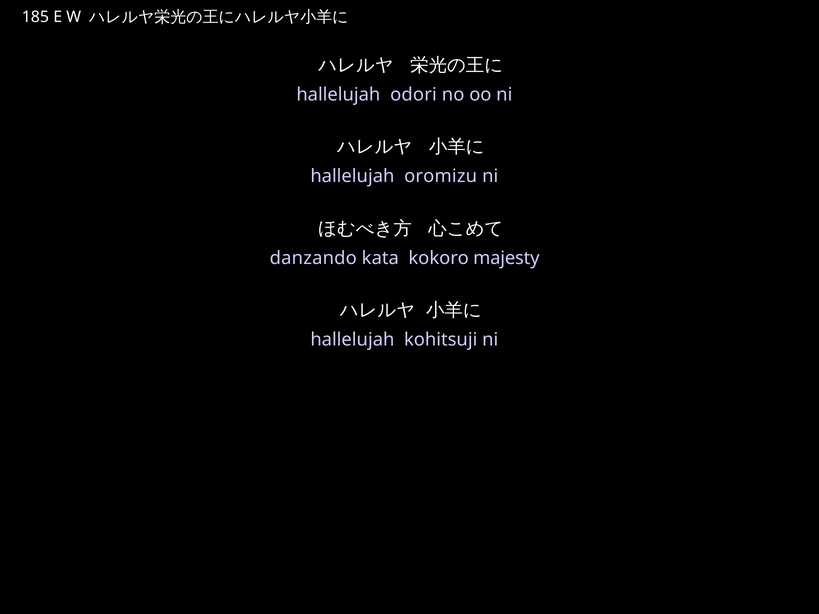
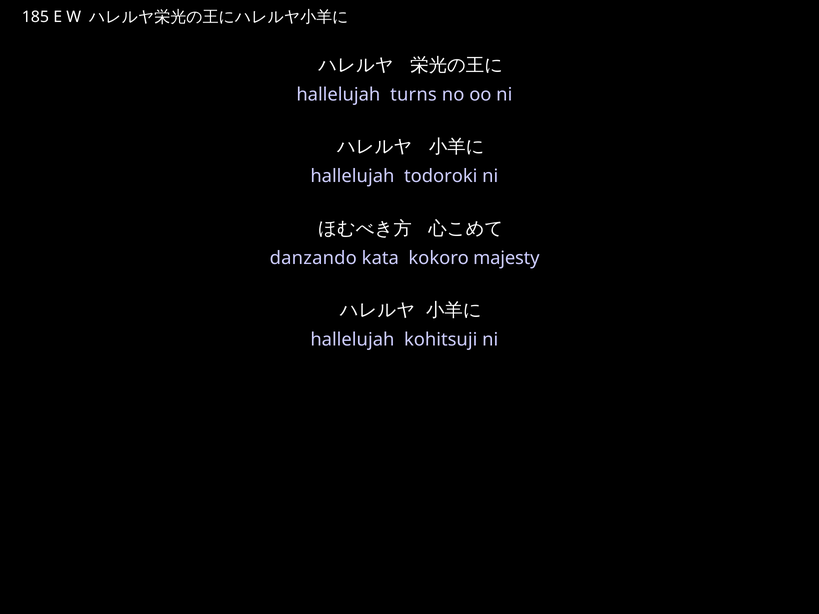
odori: odori -> turns
oromizu: oromizu -> todoroki
